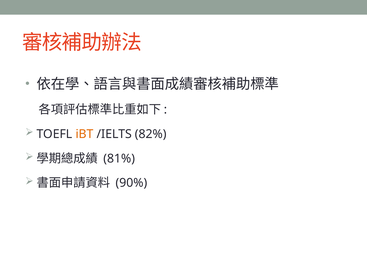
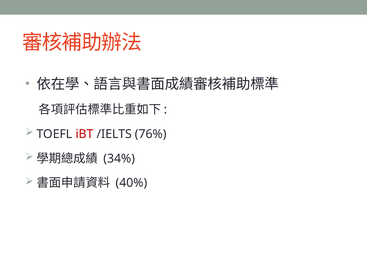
iBT colour: orange -> red
82%: 82% -> 76%
81%: 81% -> 34%
90%: 90% -> 40%
